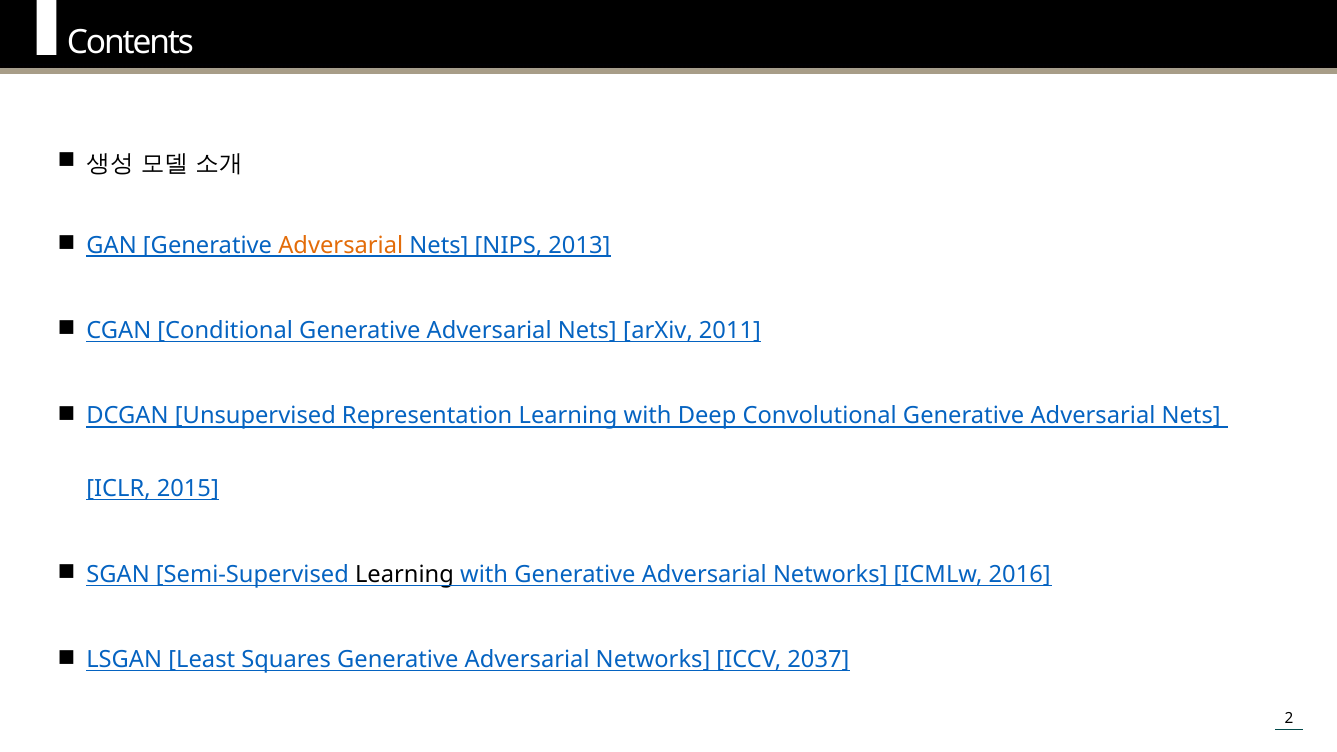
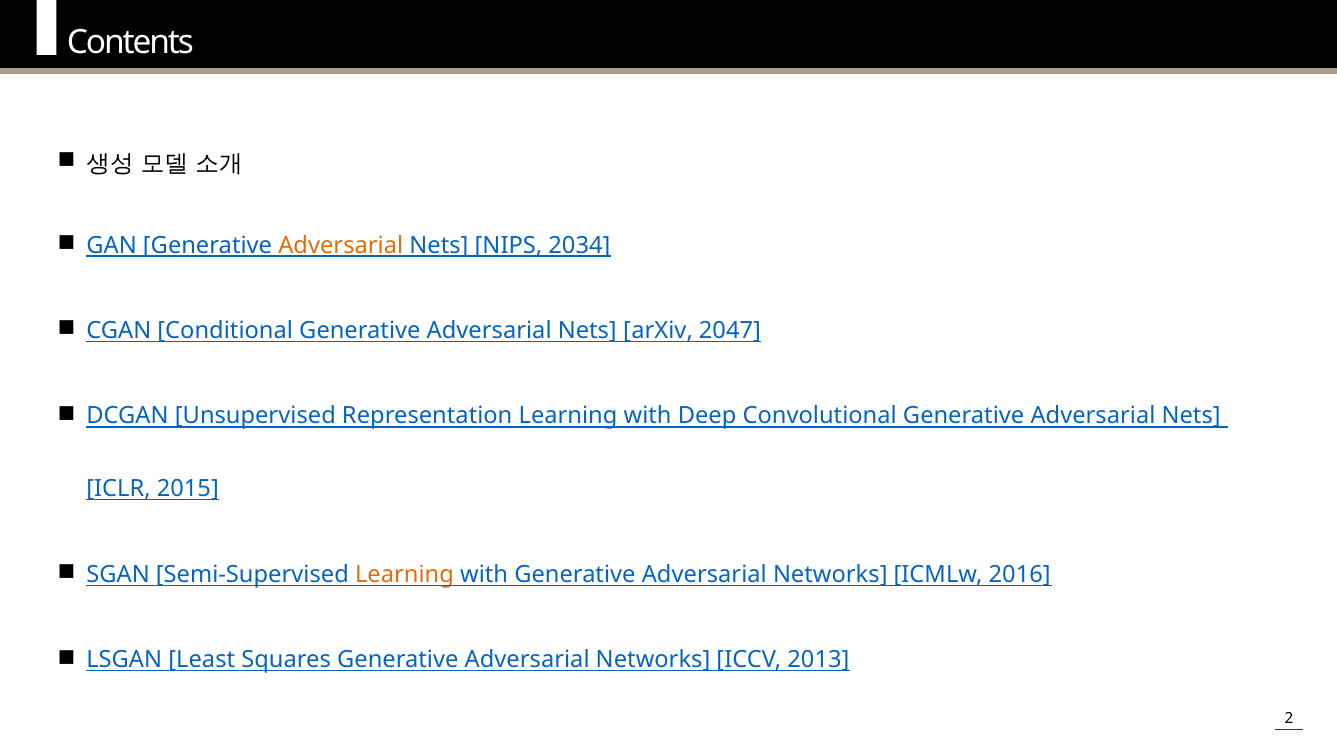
2013: 2013 -> 2034
2011: 2011 -> 2047
Learning at (404, 575) colour: black -> orange
2037: 2037 -> 2013
